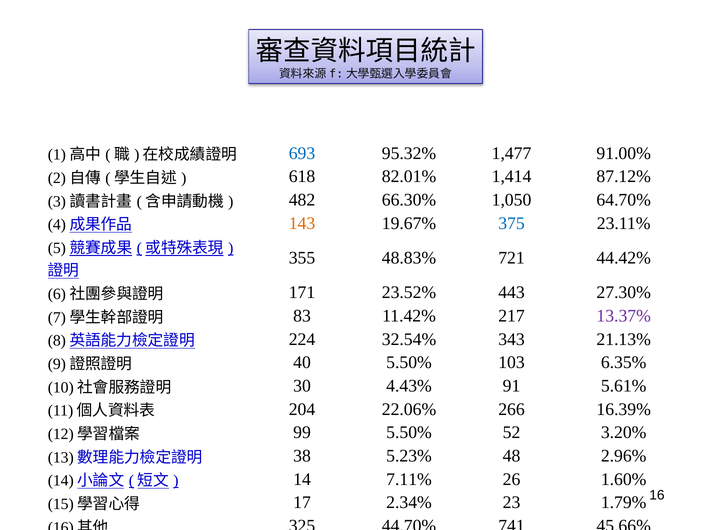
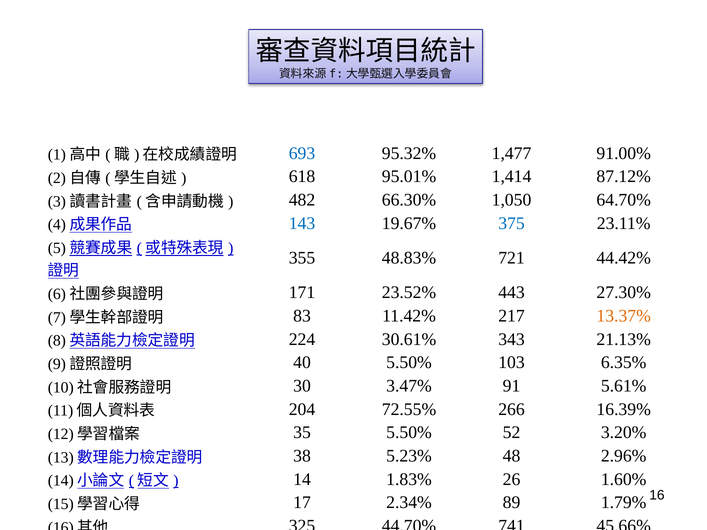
82.01%: 82.01% -> 95.01%
143 colour: orange -> blue
13.37% colour: purple -> orange
32.54%: 32.54% -> 30.61%
4.43%: 4.43% -> 3.47%
22.06%: 22.06% -> 72.55%
99: 99 -> 35
7.11%: 7.11% -> 1.83%
23: 23 -> 89
